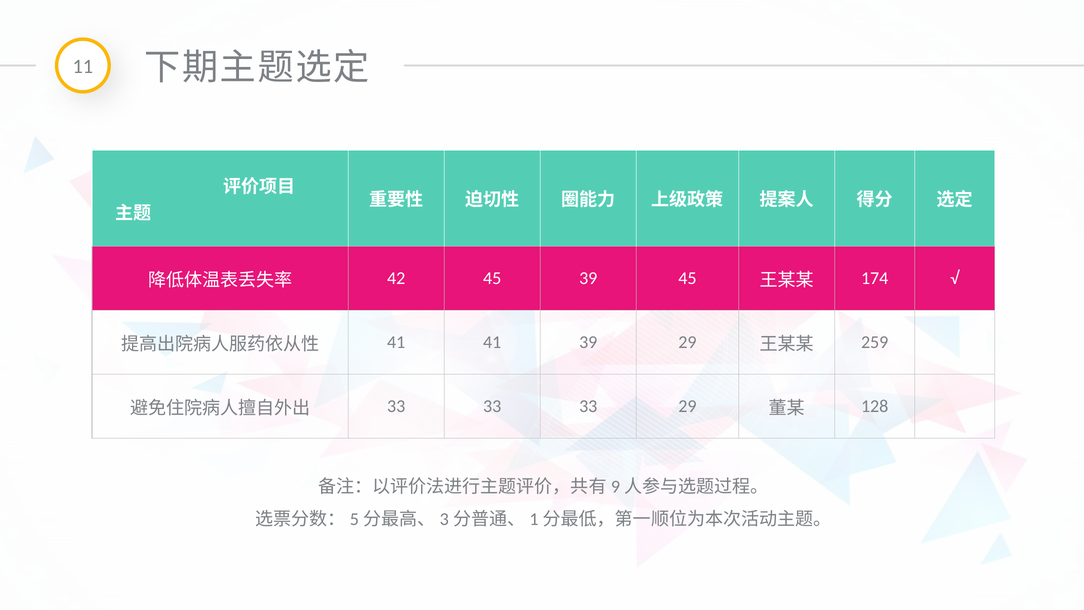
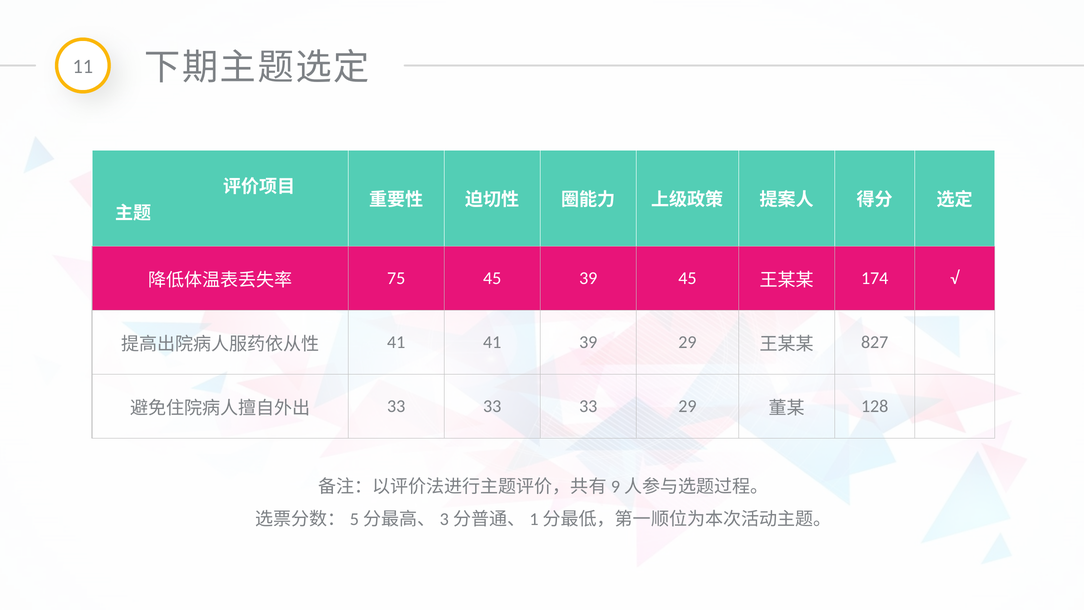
42: 42 -> 75
259: 259 -> 827
